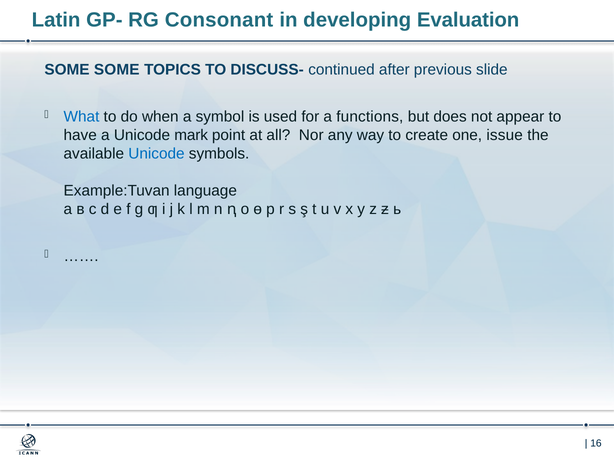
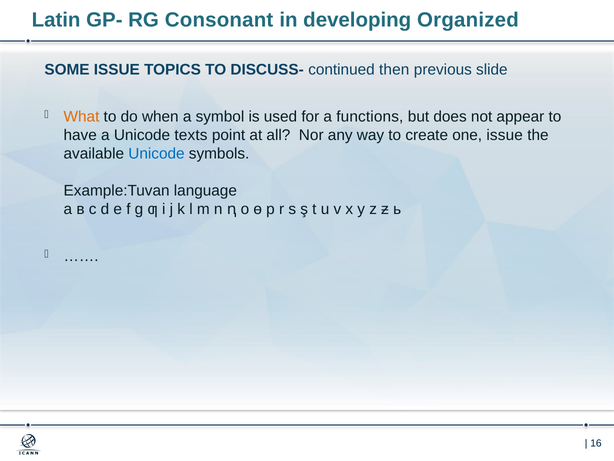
Evaluation: Evaluation -> Organized
SOME SOME: SOME -> ISSUE
after: after -> then
What colour: blue -> orange
mark: mark -> texts
